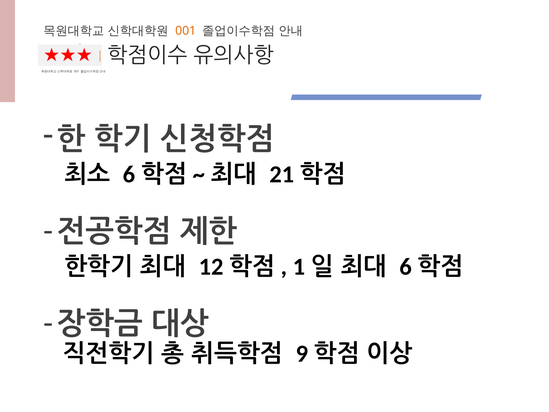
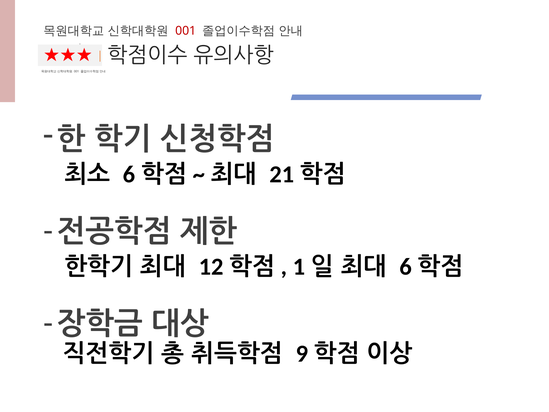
001 at (186, 31) colour: orange -> red
